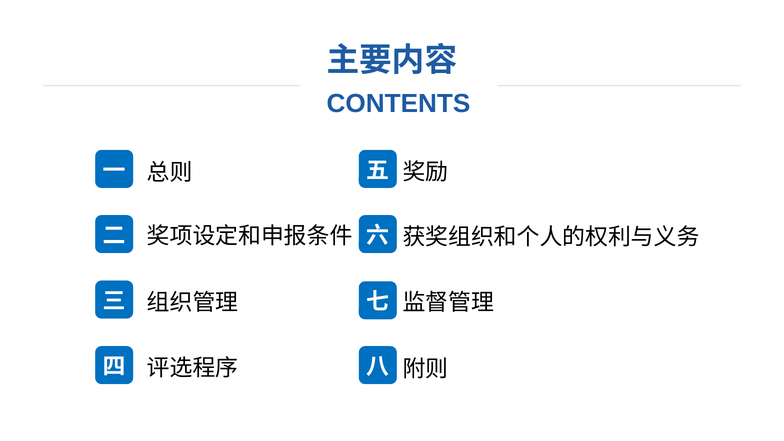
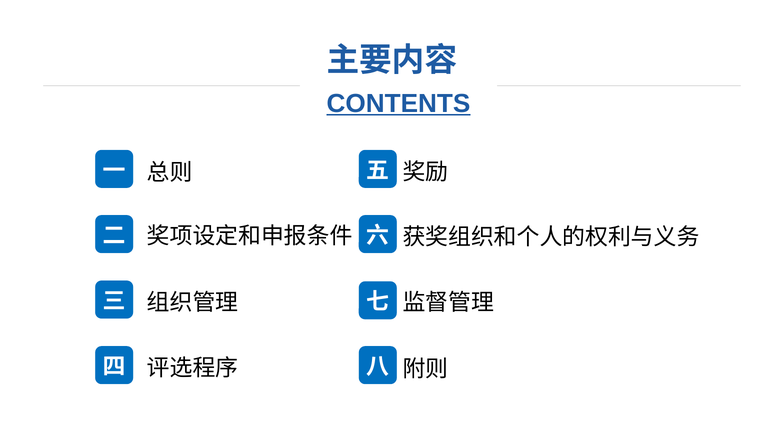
CONTENTS underline: none -> present
